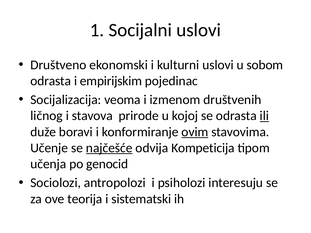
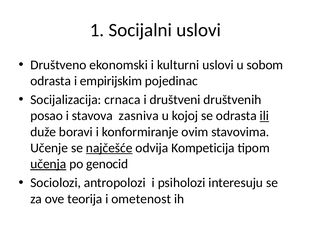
veoma: veoma -> crnaca
izmenom: izmenom -> društveni
ličnog: ličnog -> posao
prirode: prirode -> zasniva
ovim underline: present -> none
učenja underline: none -> present
sistematski: sistematski -> ometenost
